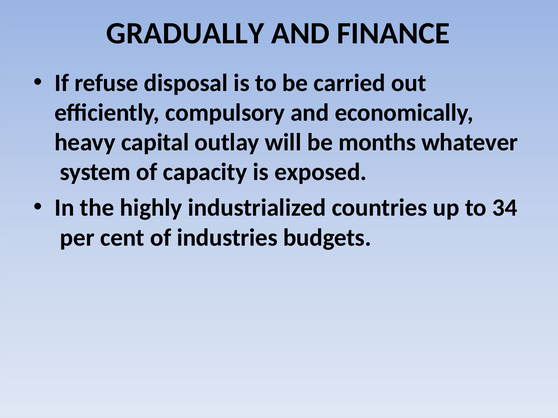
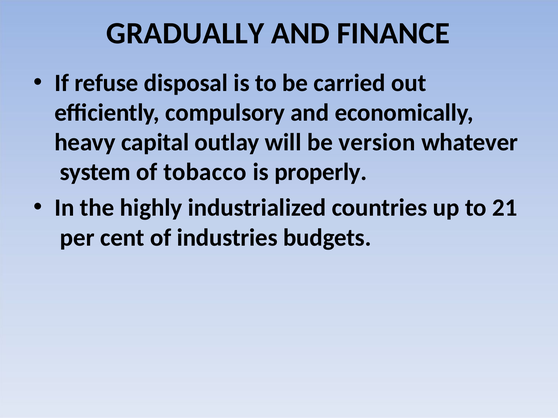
months: months -> version
capacity: capacity -> tobacco
exposed: exposed -> properly
34: 34 -> 21
